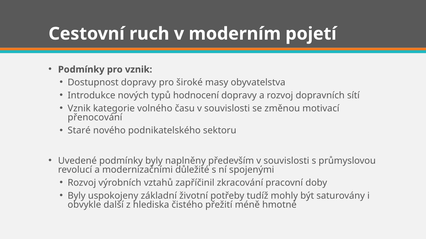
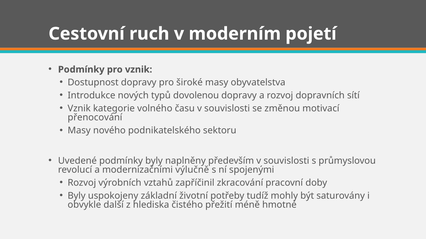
hodnocení: hodnocení -> dovolenou
Staré at (79, 131): Staré -> Masy
důležité: důležité -> výlučně
